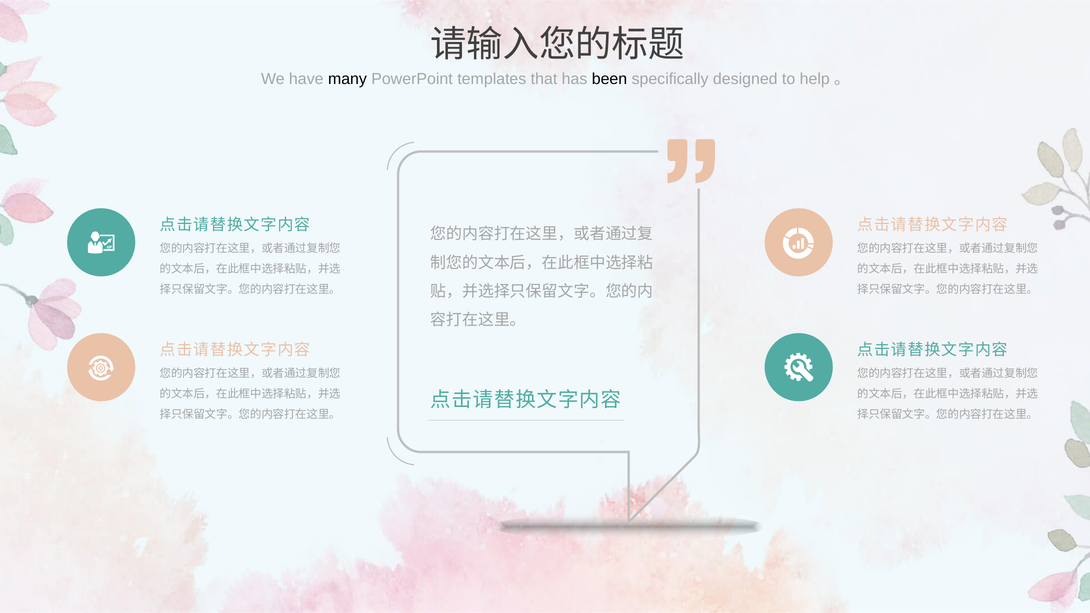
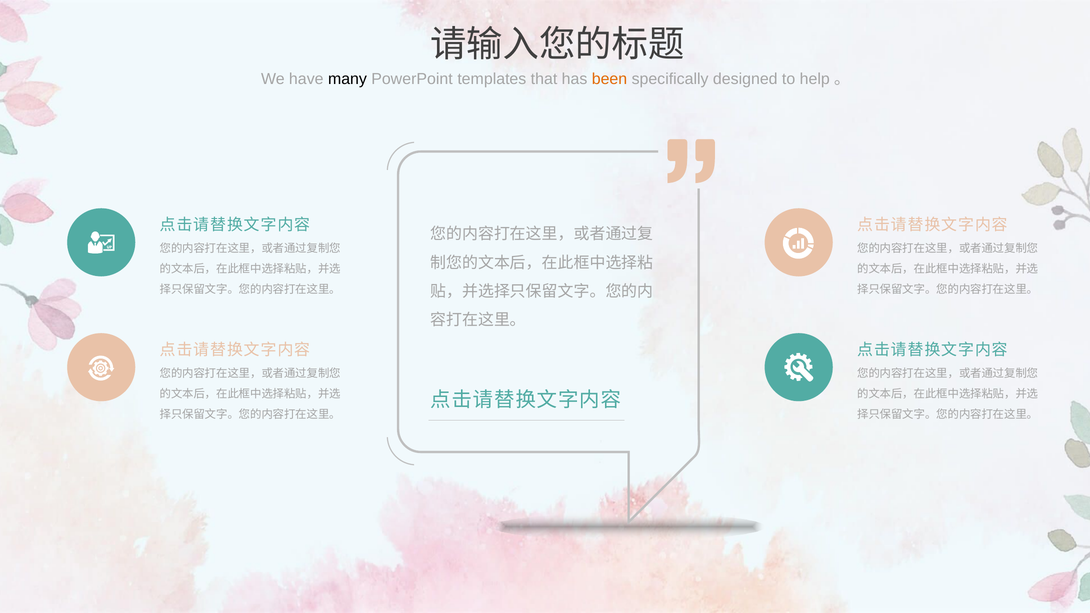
been colour: black -> orange
